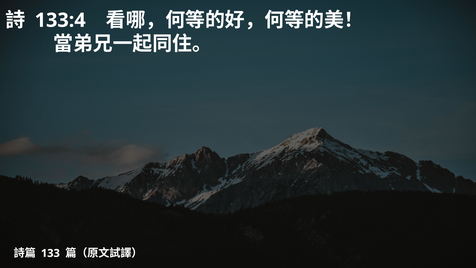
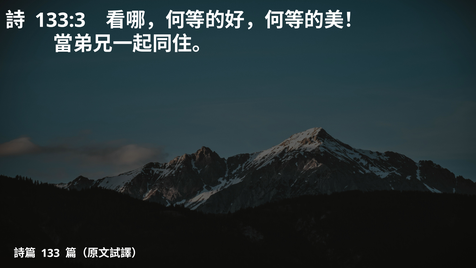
133:4: 133:4 -> 133:3
